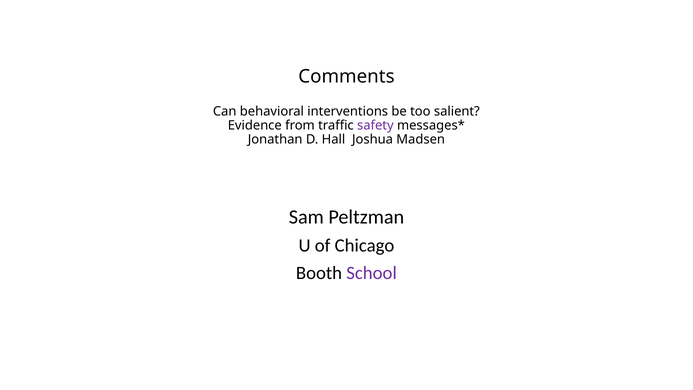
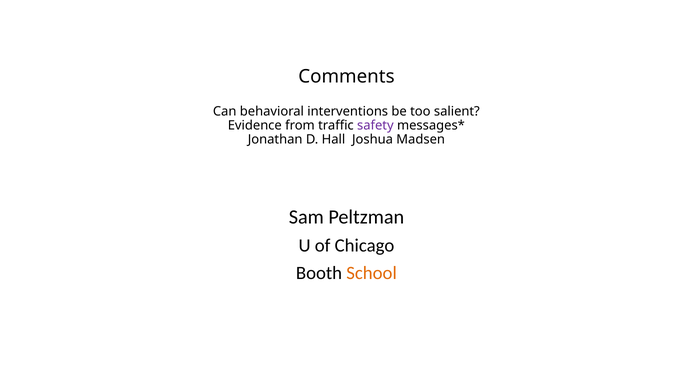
School colour: purple -> orange
